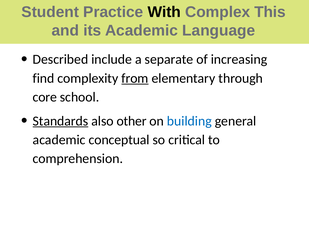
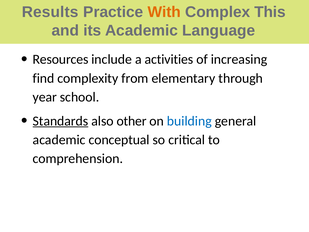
Student: Student -> Results
With colour: black -> orange
Described: Described -> Resources
separate: separate -> activities
from underline: present -> none
core: core -> year
